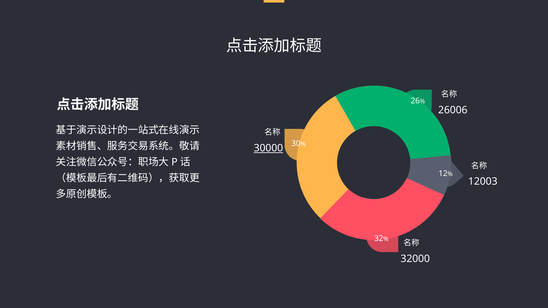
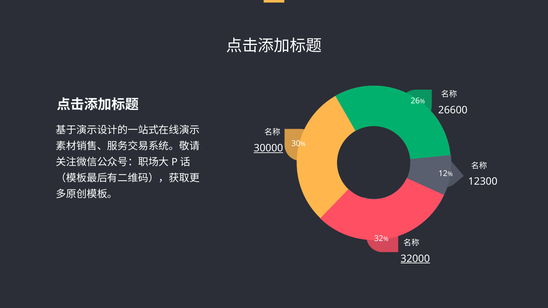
26006: 26006 -> 26600
12003: 12003 -> 12300
32000 underline: none -> present
